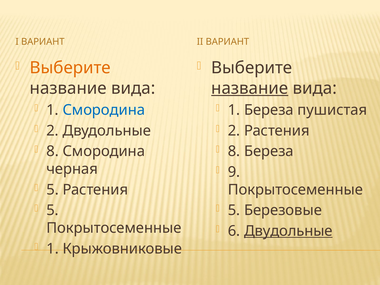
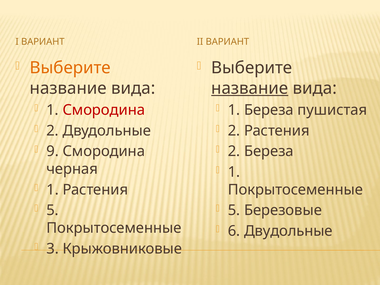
Смородина at (104, 110) colour: blue -> red
8 at (53, 151): 8 -> 9
8 at (234, 151): 8 -> 2
9 at (234, 172): 9 -> 1
5 at (53, 190): 5 -> 1
Двудольные at (288, 231) underline: present -> none
1 at (53, 249): 1 -> 3
